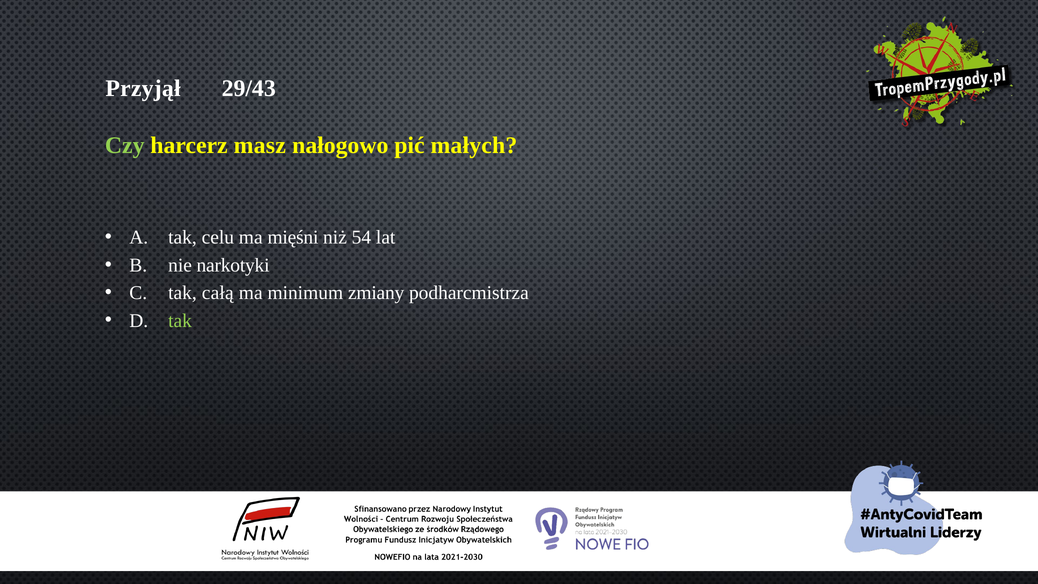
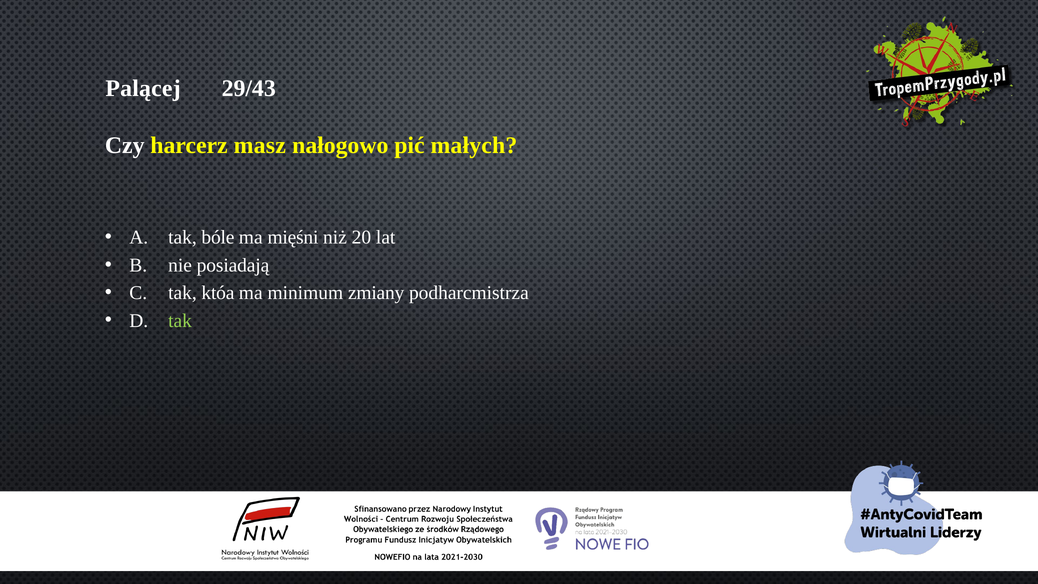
Przyjął: Przyjął -> Palącej
Czy colour: light green -> white
celu: celu -> bóle
54: 54 -> 20
narkotyki: narkotyki -> posiadają
całą: całą -> któa
